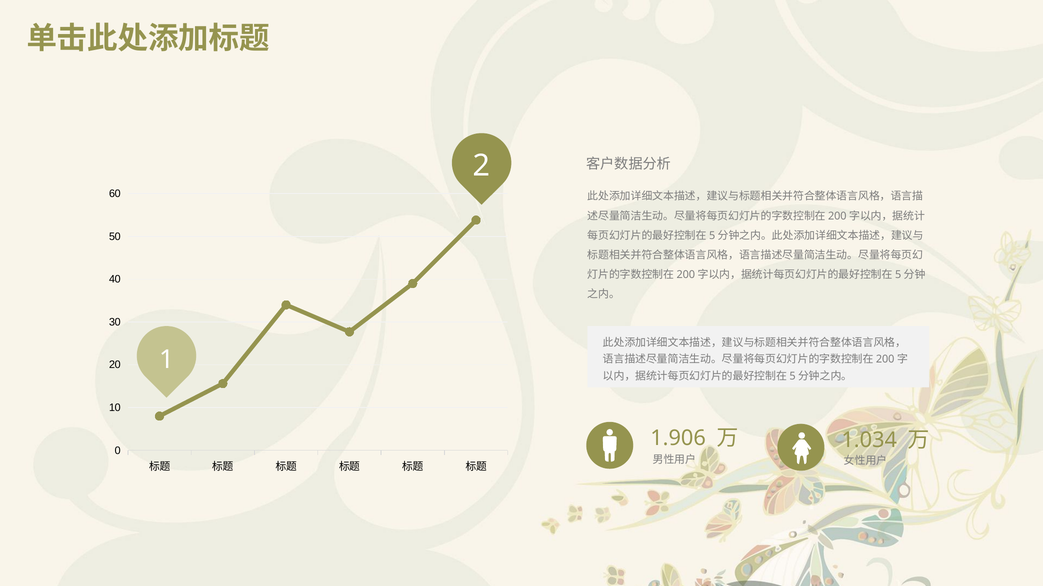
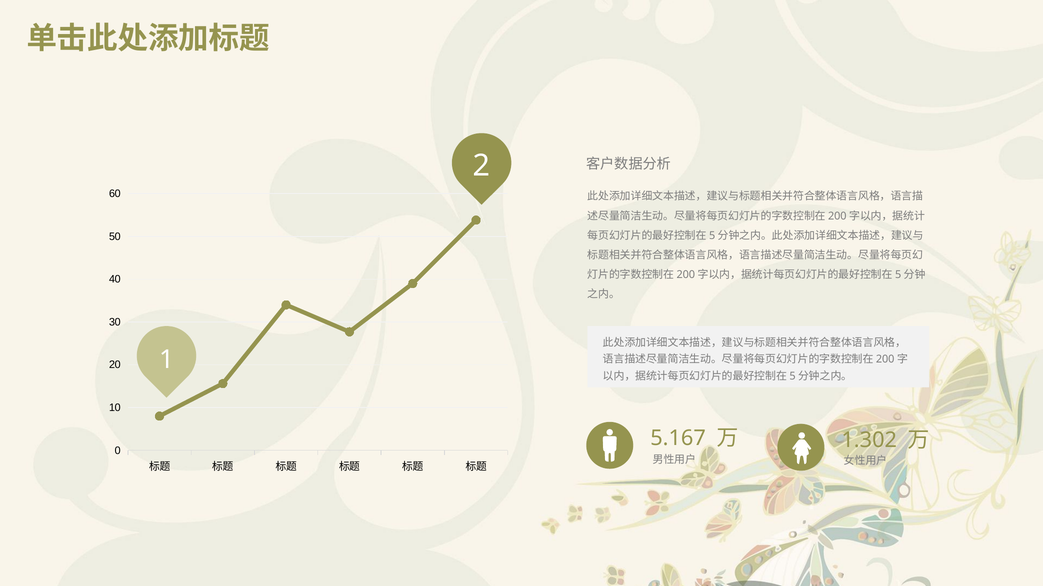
1.906: 1.906 -> 5.167
1.034: 1.034 -> 1.302
